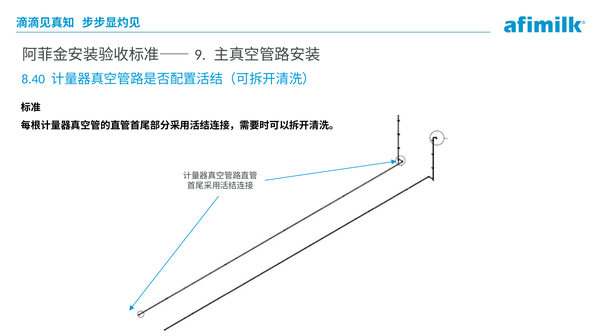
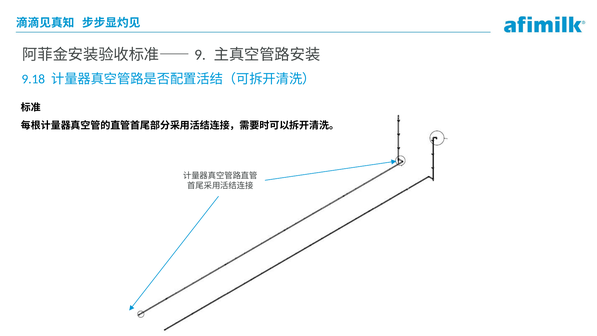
8.40: 8.40 -> 9.18
